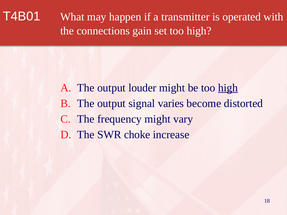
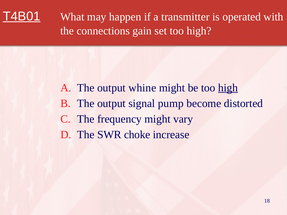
T4B01 underline: none -> present
louder: louder -> whine
varies: varies -> pump
